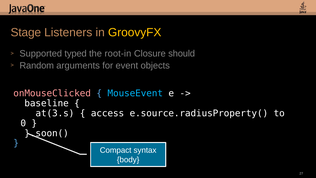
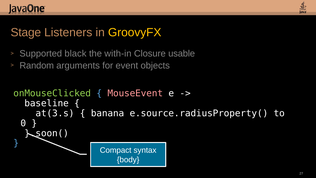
typed: typed -> black
root-in: root-in -> with-in
should: should -> usable
onMouseClicked colour: pink -> light green
MouseEvent colour: light blue -> pink
access: access -> banana
